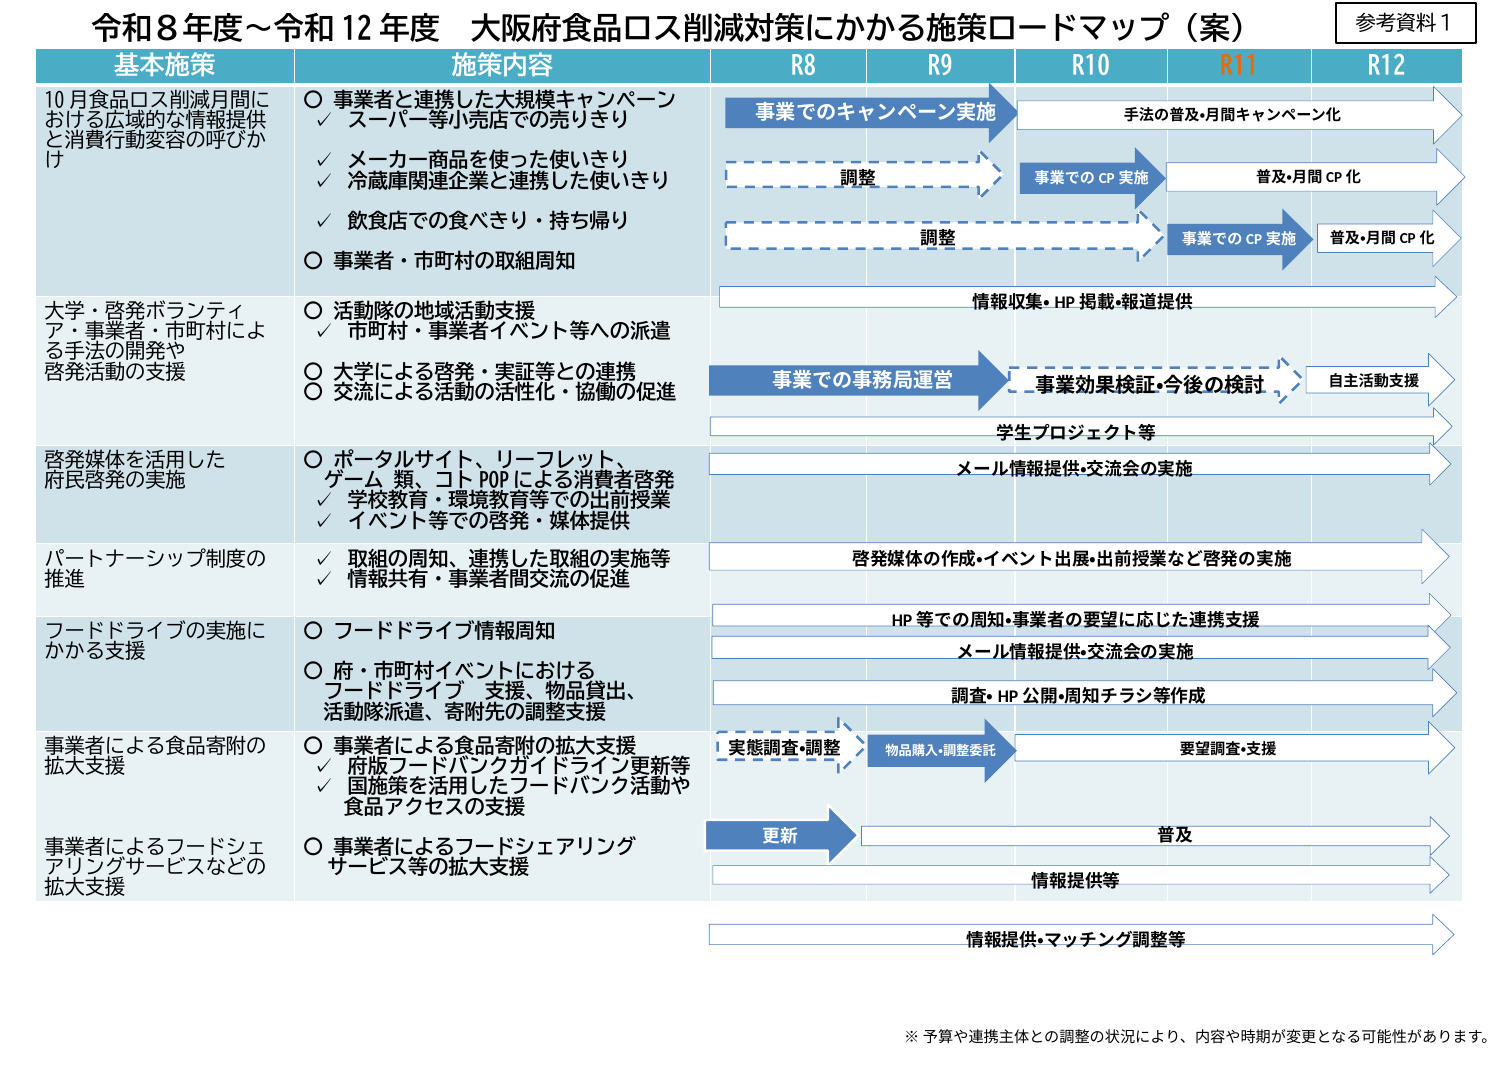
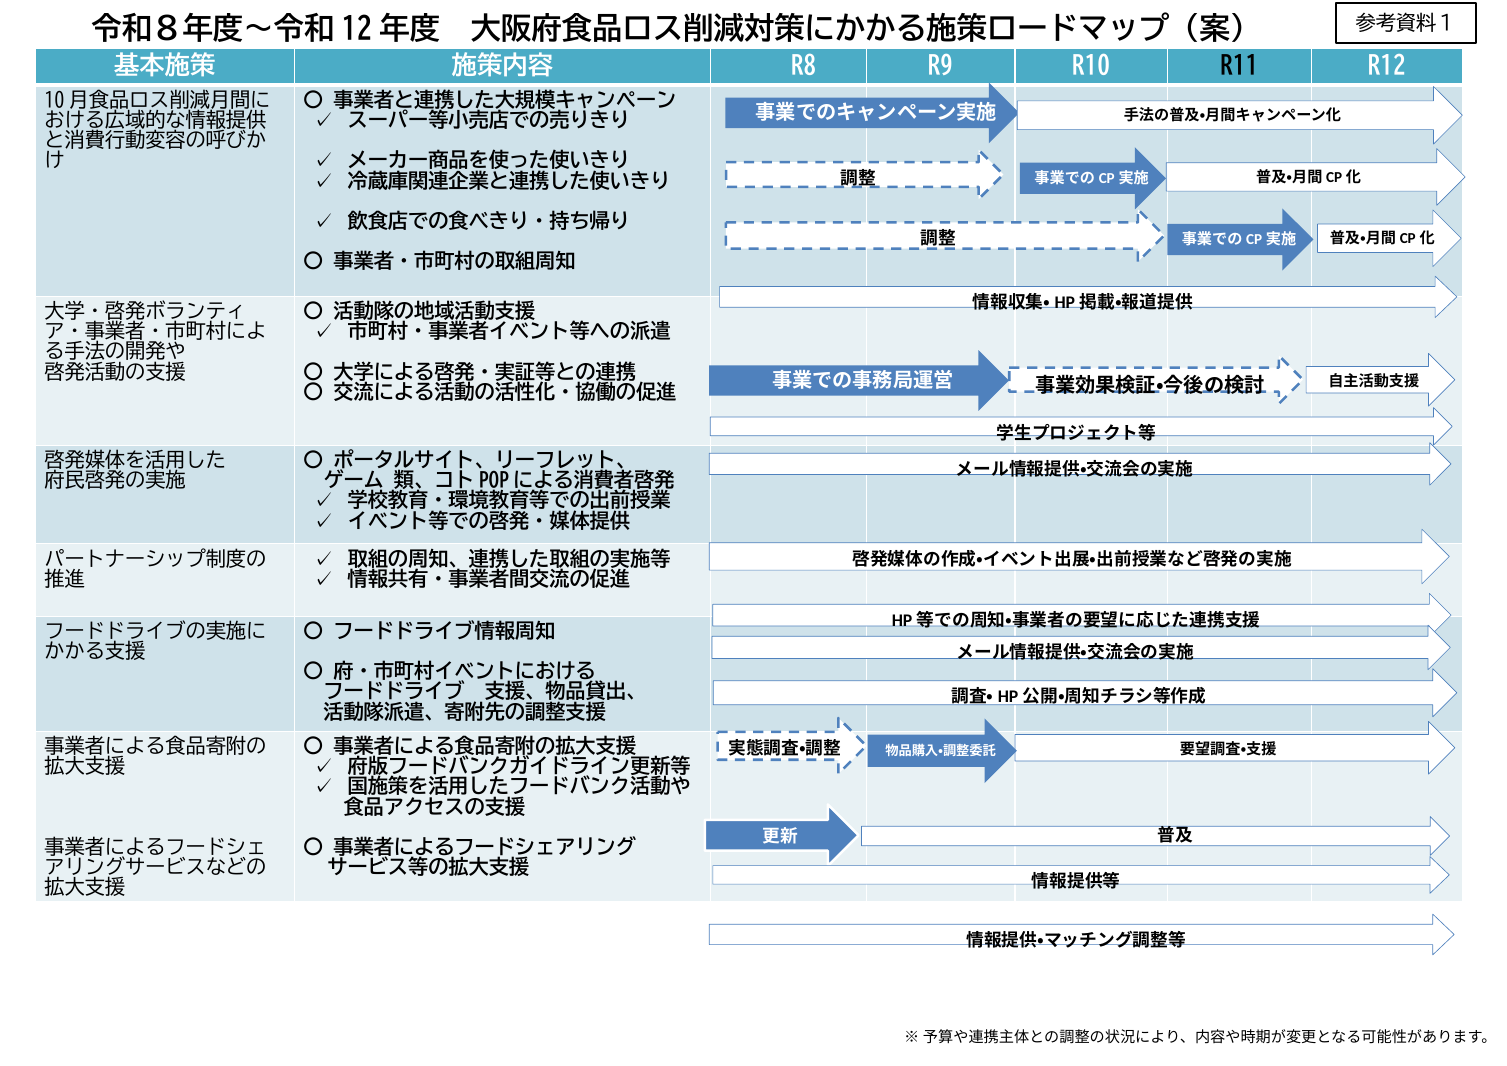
R11 colour: orange -> black
